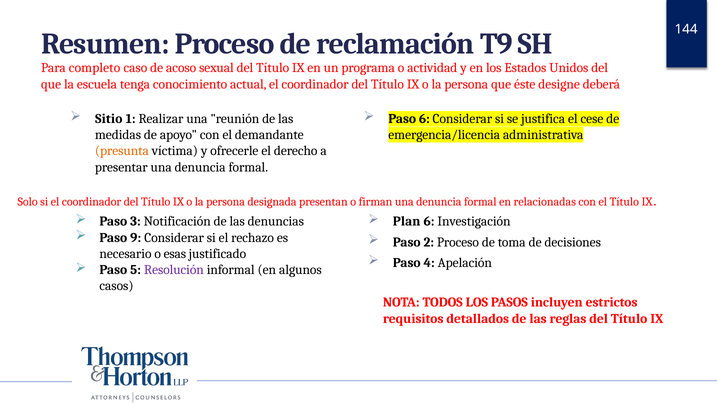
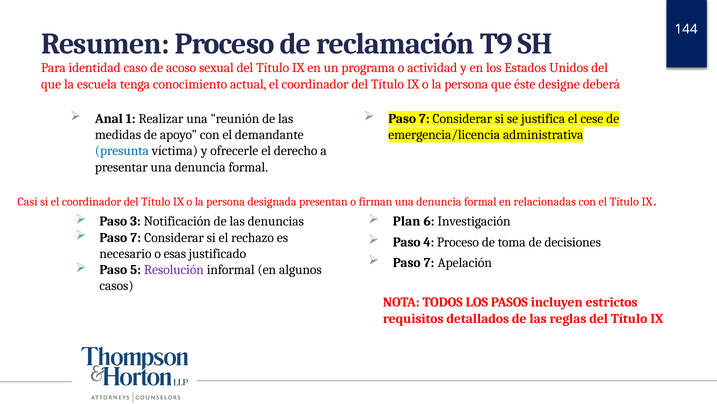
completo: completo -> identidad
Sitio: Sitio -> Anal
6 at (424, 119): 6 -> 7
presunta colour: orange -> blue
Solo: Solo -> Casi
9 at (136, 237): 9 -> 7
2: 2 -> 4
4 at (429, 262): 4 -> 7
